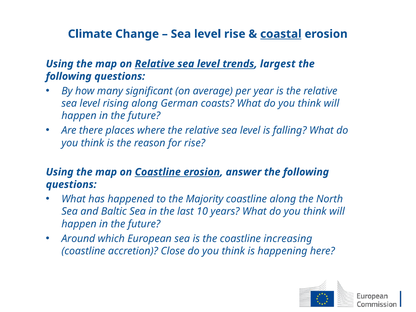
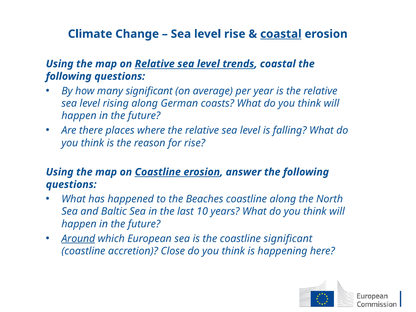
trends largest: largest -> coastal
Majority: Majority -> Beaches
Around underline: none -> present
coastline increasing: increasing -> significant
